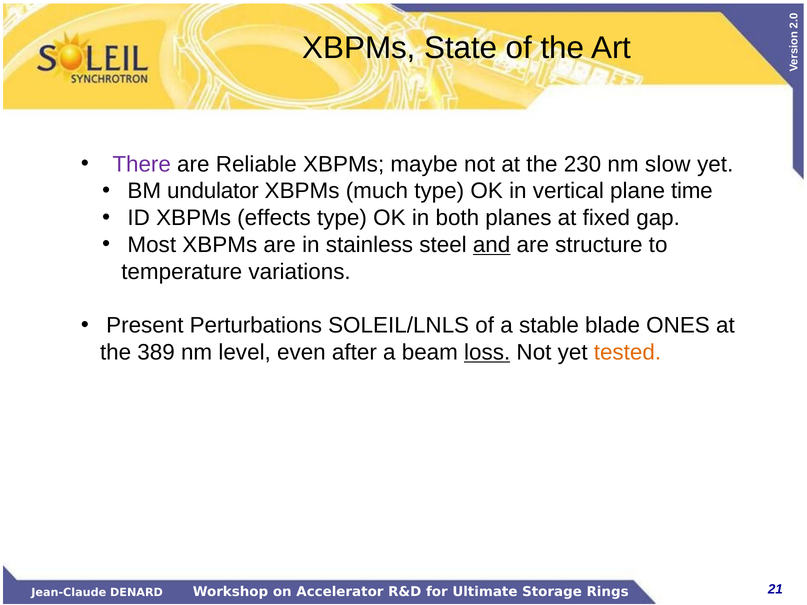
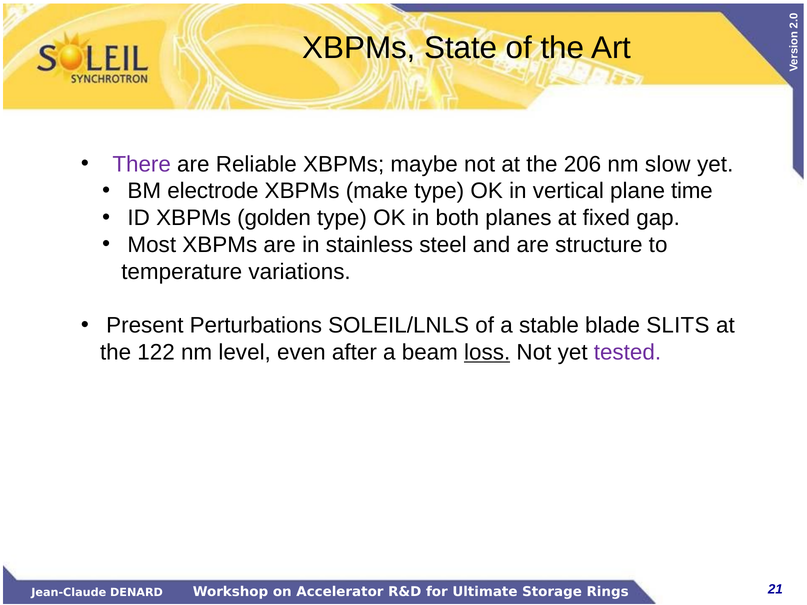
230: 230 -> 206
undulator: undulator -> electrode
much: much -> make
effects: effects -> golden
and underline: present -> none
ONES: ONES -> SLITS
389: 389 -> 122
tested colour: orange -> purple
